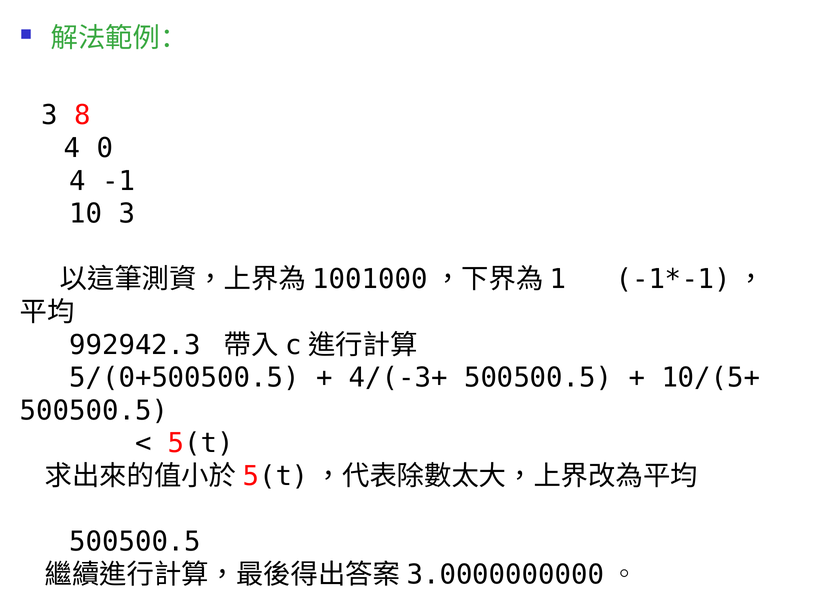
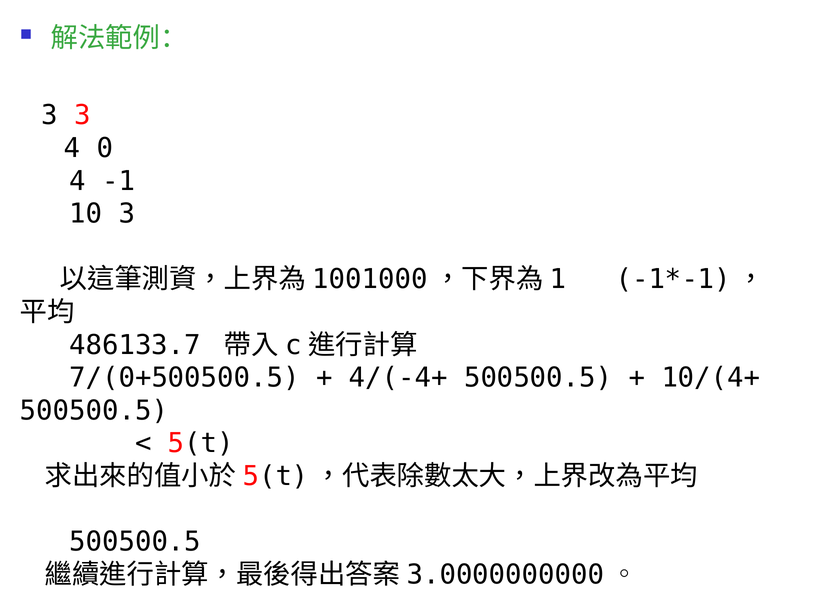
3 8: 8 -> 3
992942.3: 992942.3 -> 486133.7
5/(0+500500.5: 5/(0+500500.5 -> 7/(0+500500.5
4/(-3+: 4/(-3+ -> 4/(-4+
10/(5+: 10/(5+ -> 10/(4+
